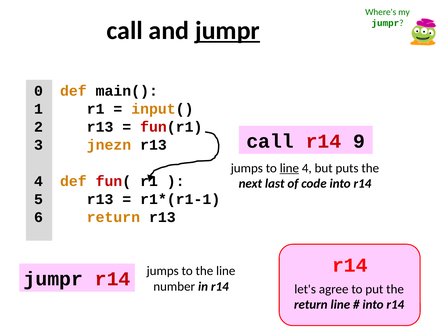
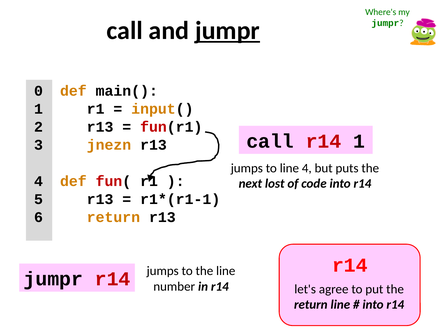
r14 9: 9 -> 1
line at (289, 169) underline: present -> none
last: last -> lost
